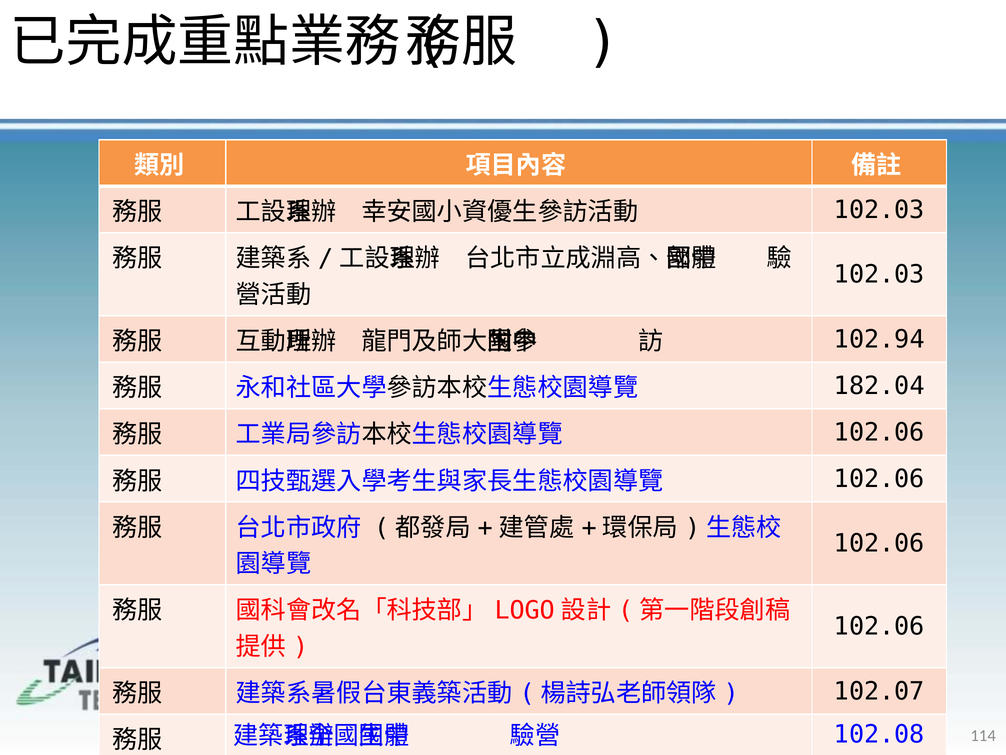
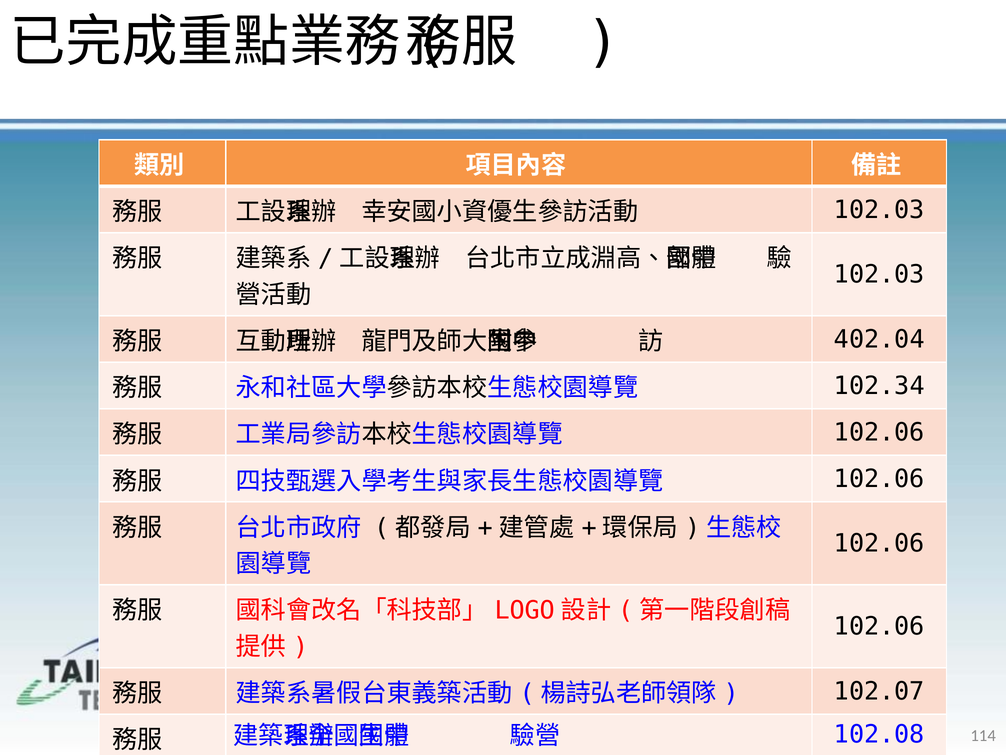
102.94: 102.94 -> 402.04
182.04: 182.04 -> 102.34
